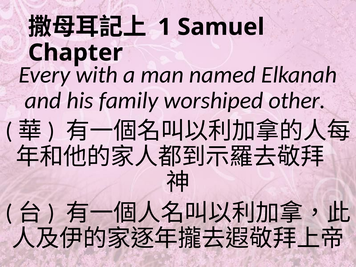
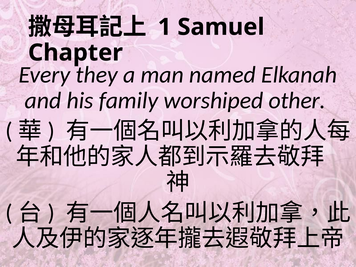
with: with -> they
